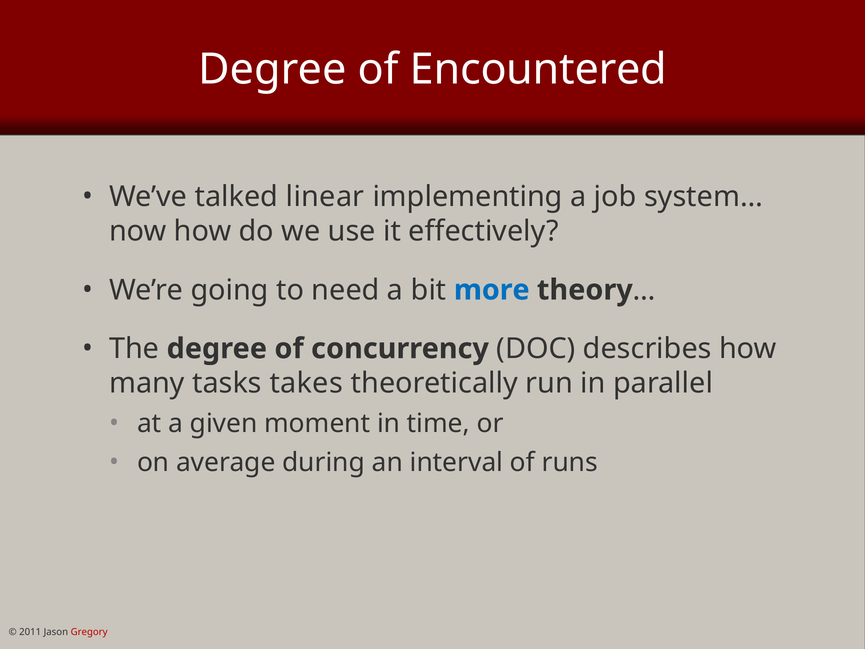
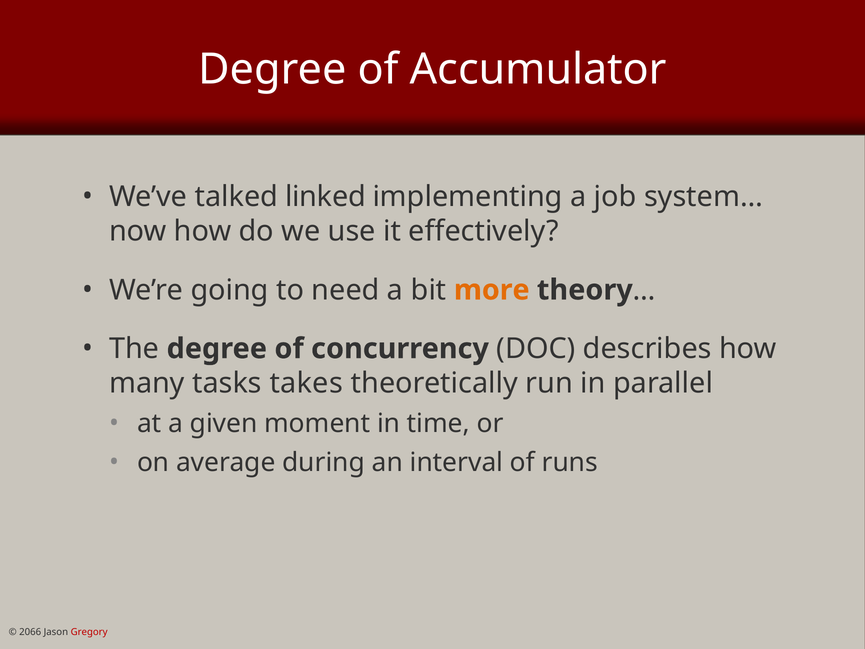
Encountered: Encountered -> Accumulator
linear: linear -> linked
more colour: blue -> orange
2011: 2011 -> 2066
